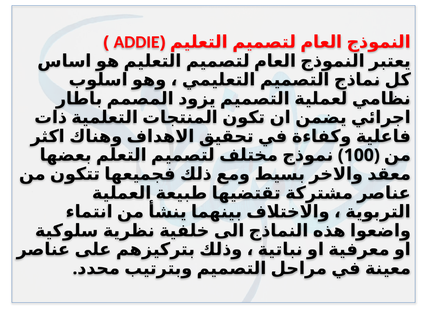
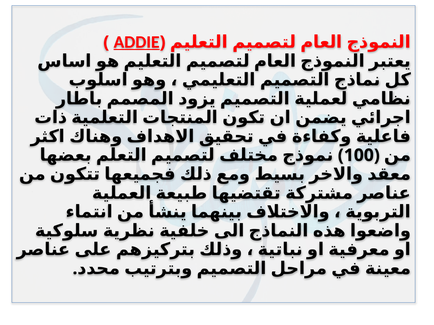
ADDIE underline: none -> present
